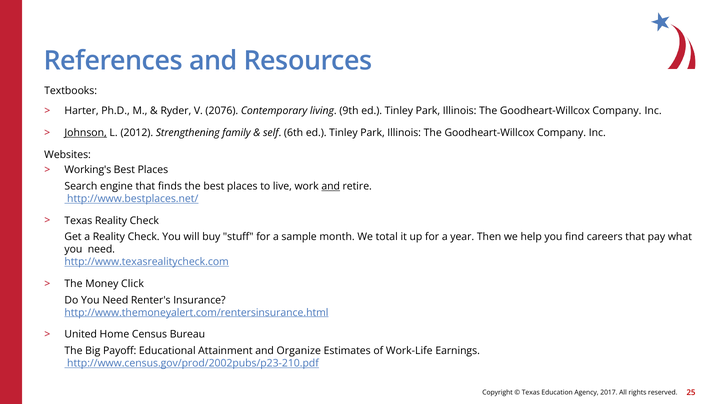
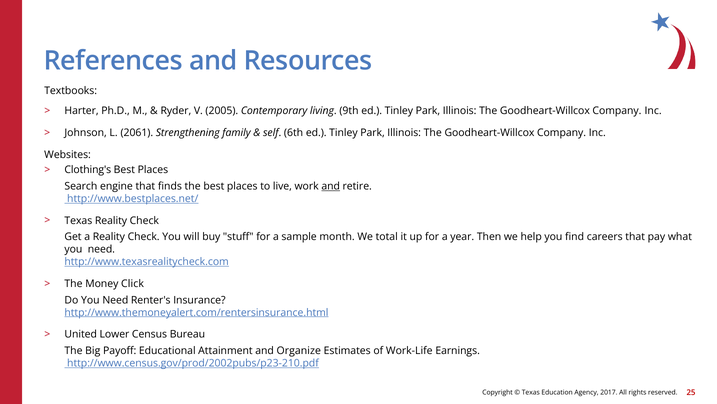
2076: 2076 -> 2005
Johnson underline: present -> none
2012: 2012 -> 2061
Working's: Working's -> Clothing's
Home: Home -> Lower
